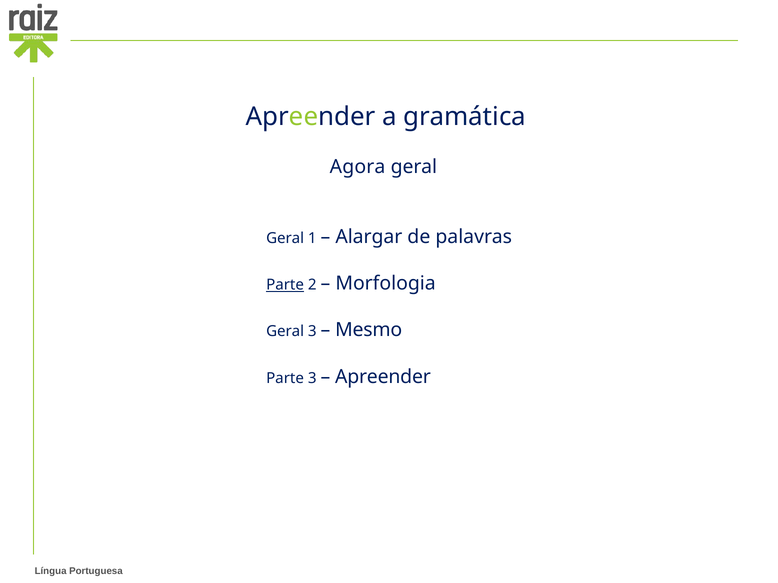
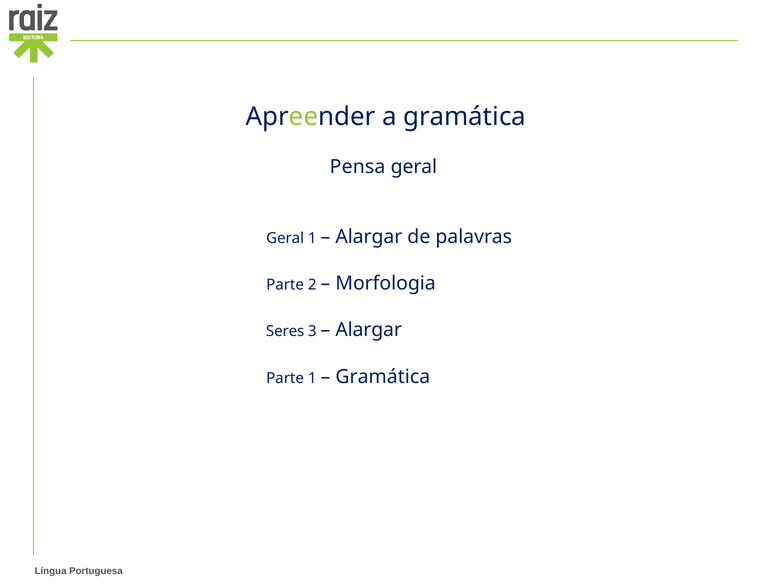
Agora: Agora -> Pensa
Parte at (285, 285) underline: present -> none
Geral at (285, 332): Geral -> Seres
Mesmo at (369, 330): Mesmo -> Alargar
Parte 3: 3 -> 1
Apreender at (383, 377): Apreender -> Gramática
